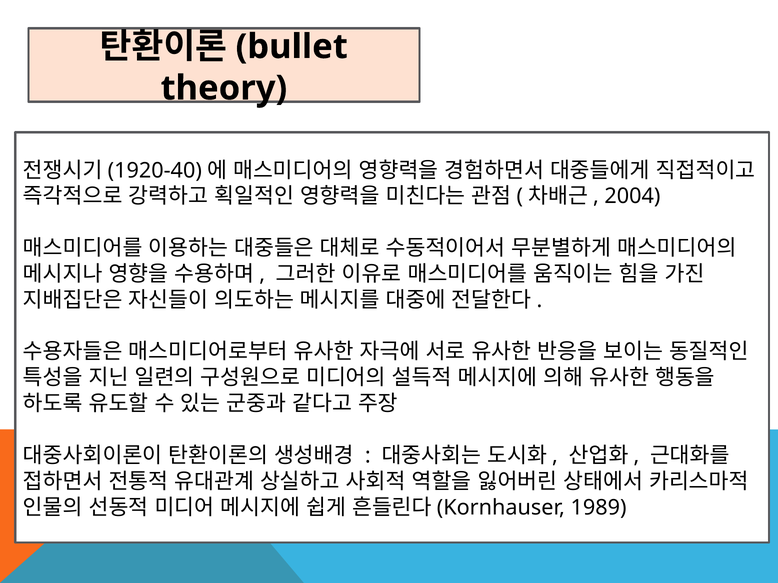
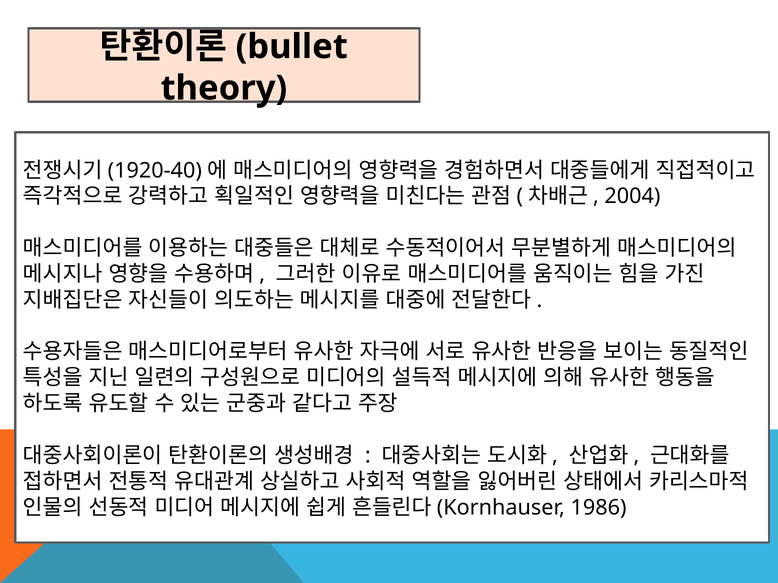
1989: 1989 -> 1986
